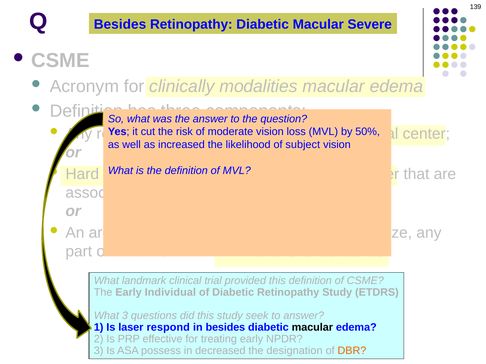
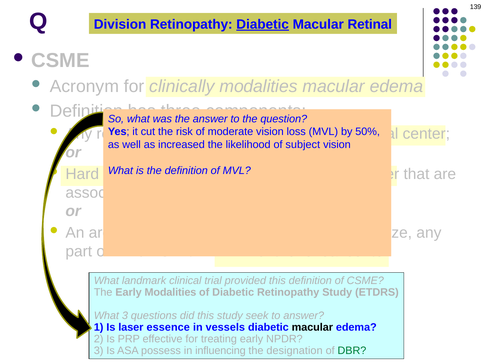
Besides at (120, 24): Besides -> Division
Diabetic at (263, 24) underline: none -> present
Macular Severe: Severe -> Retinal
Early Individual: Individual -> Modalities
respond: respond -> essence
in besides: besides -> vessels
decreased: decreased -> influencing
DBR colour: orange -> green
